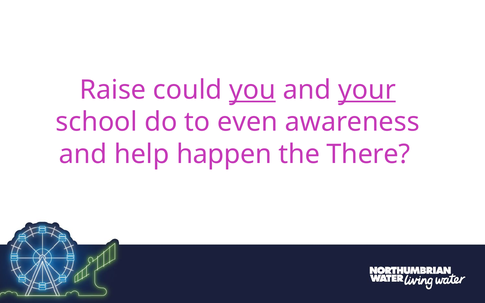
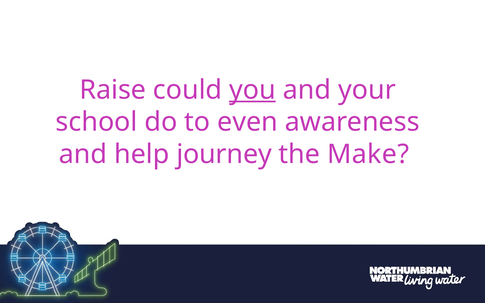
your underline: present -> none
happen: happen -> journey
There: There -> Make
